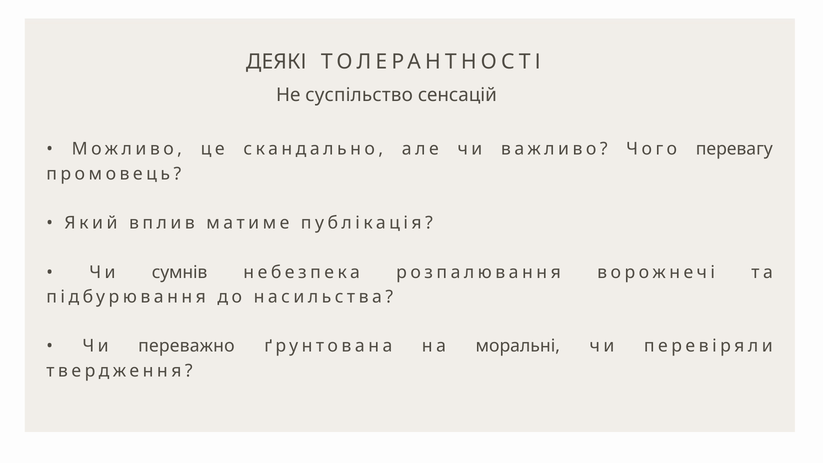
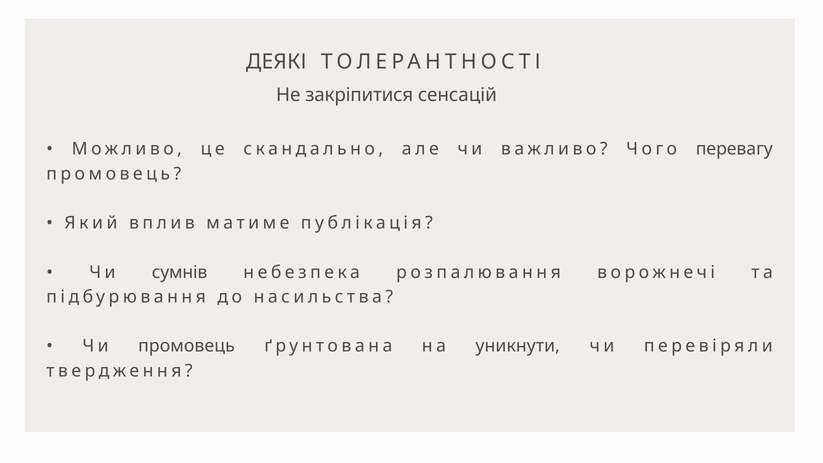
суспільство: суспільство -> закріпитися
Чи переважно: переважно -> промовець
моральні: моральні -> уникнути
